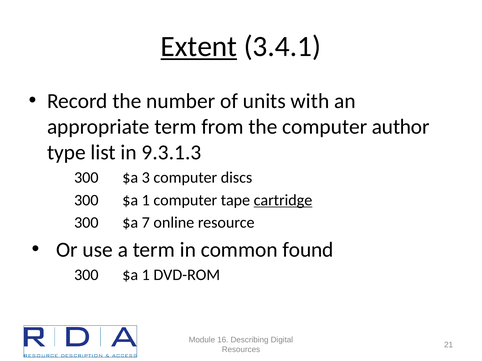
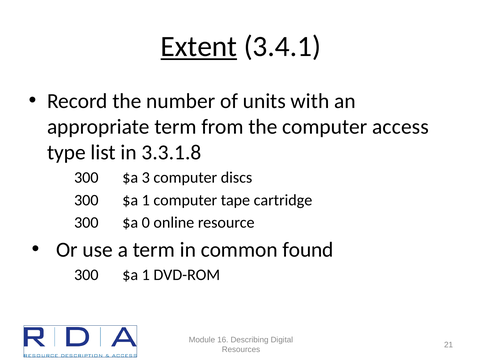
author: author -> access
9.3.1.3: 9.3.1.3 -> 3.3.1.8
cartridge underline: present -> none
7: 7 -> 0
